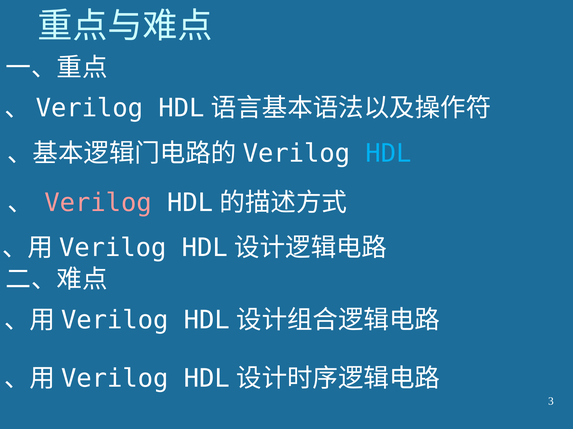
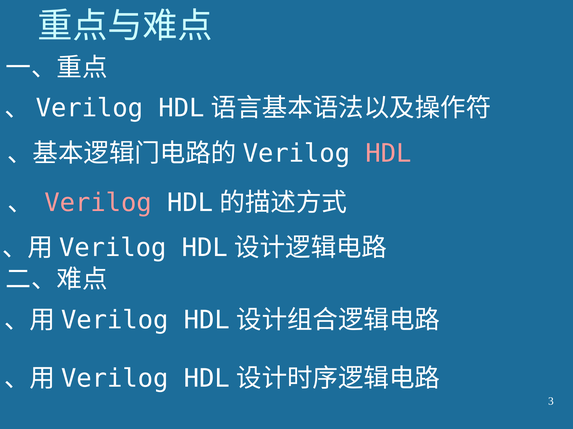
HDL colour: light blue -> pink
